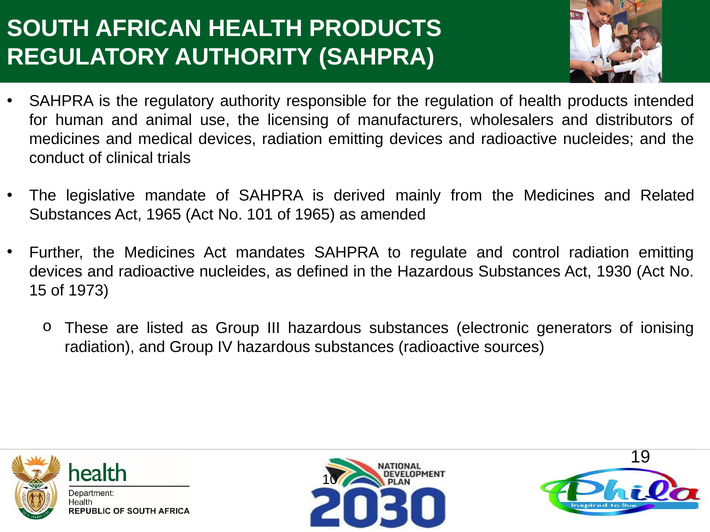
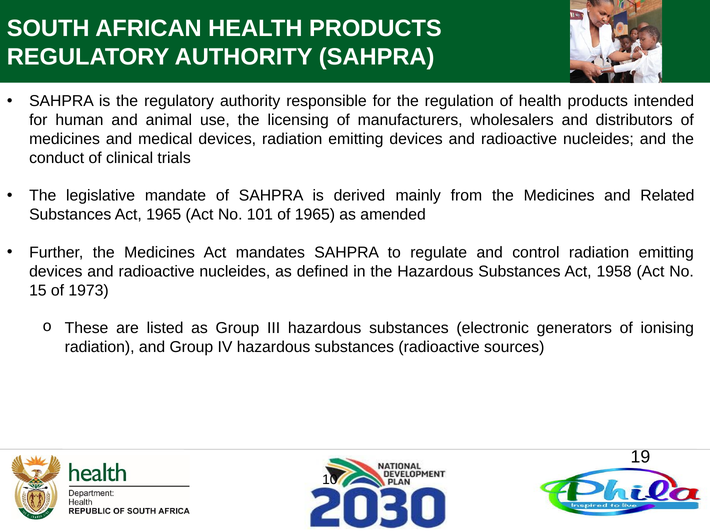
1930: 1930 -> 1958
